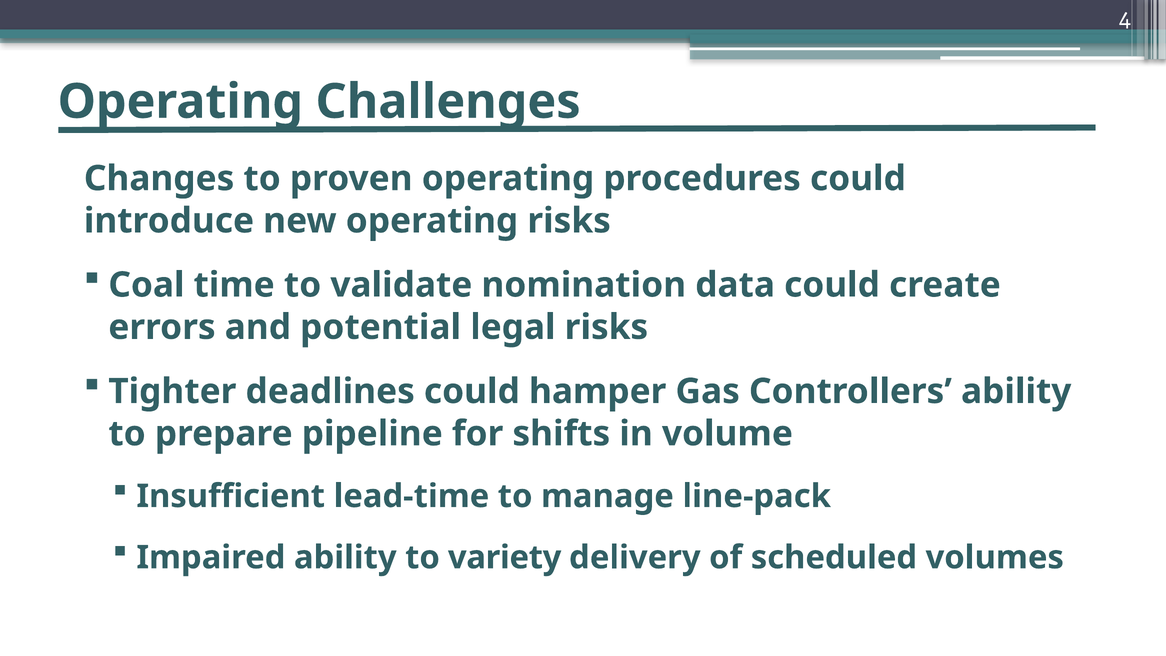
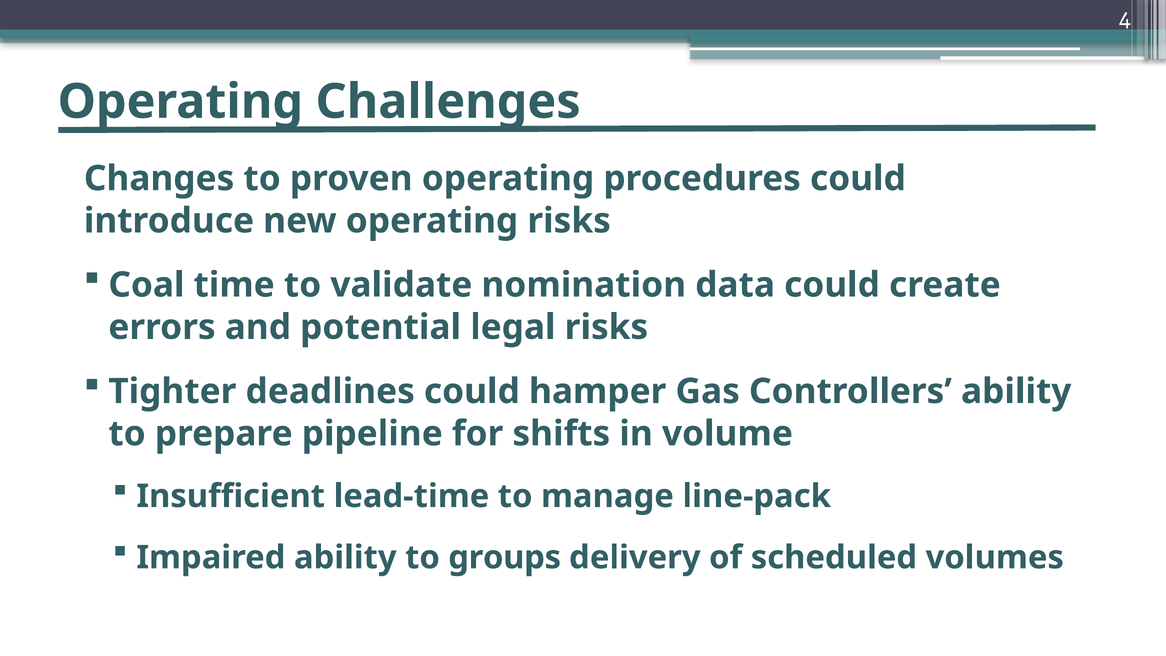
variety: variety -> groups
